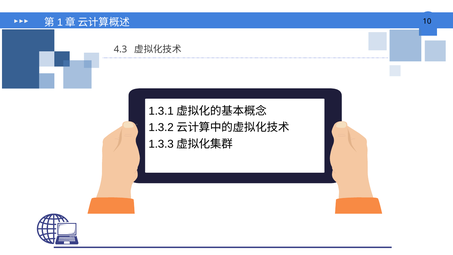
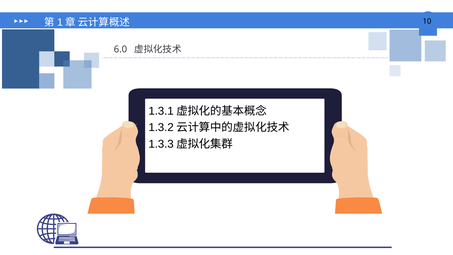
4.3: 4.3 -> 6.0
